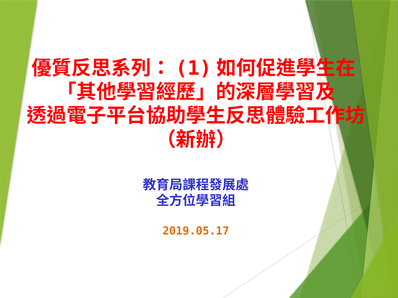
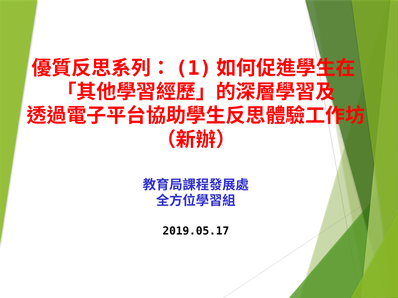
2019.05.17 colour: orange -> black
